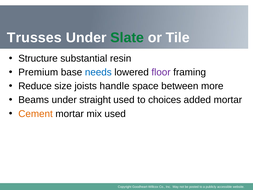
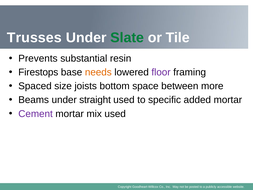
Structure: Structure -> Prevents
Premium: Premium -> Firestops
needs colour: blue -> orange
Reduce: Reduce -> Spaced
handle: handle -> bottom
choices: choices -> specific
Cement colour: orange -> purple
